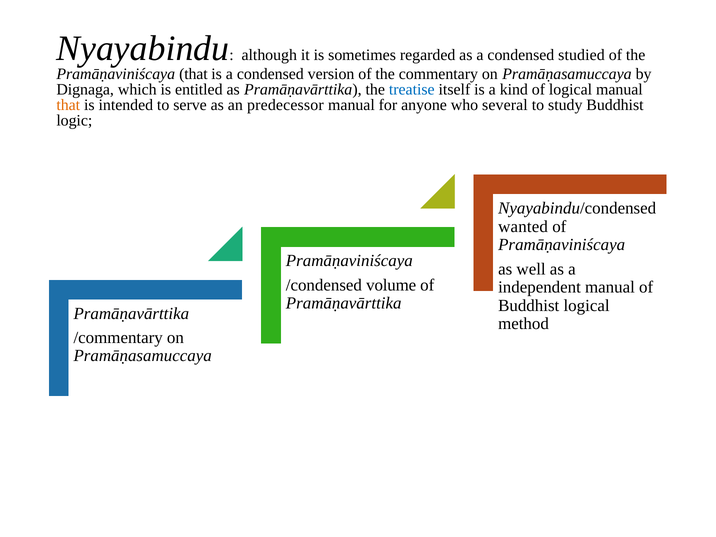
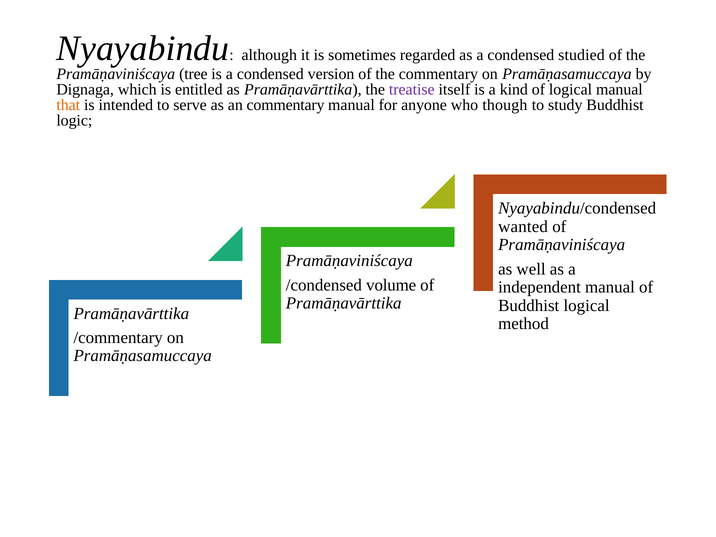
Pramāṇaviniścaya that: that -> tree
treatise colour: blue -> purple
an predecessor: predecessor -> commentary
several: several -> though
